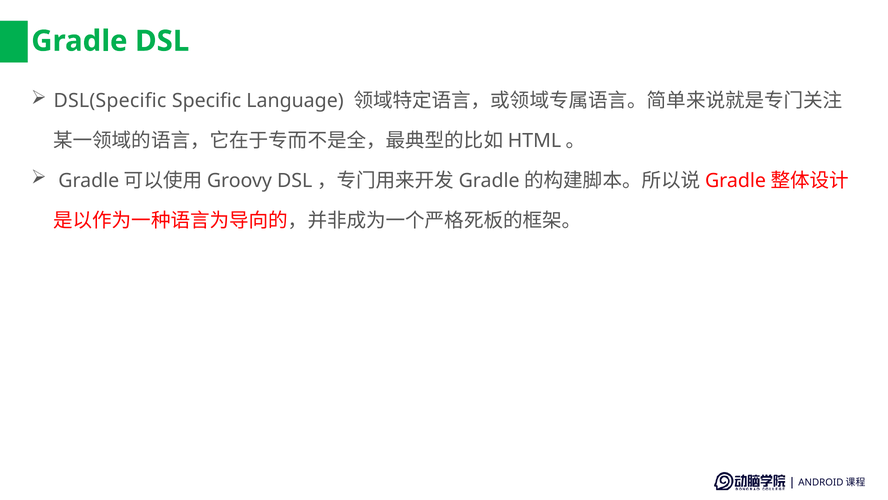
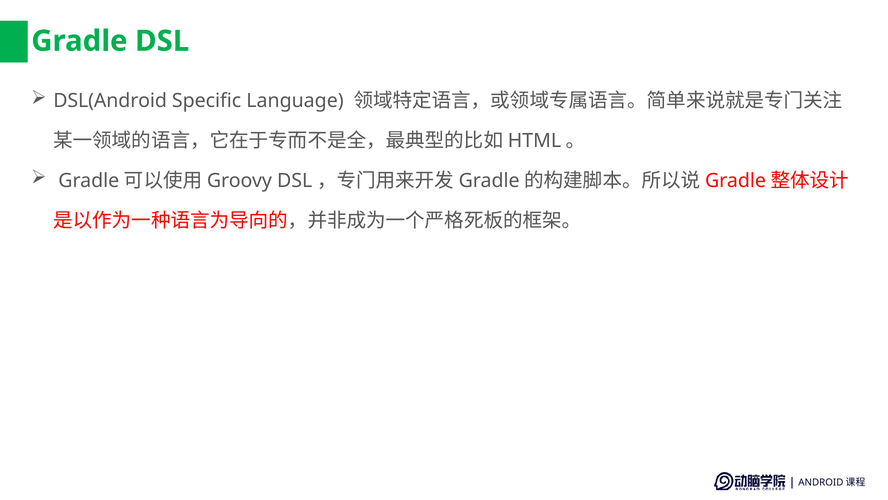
DSL(Specific: DSL(Specific -> DSL(Android
